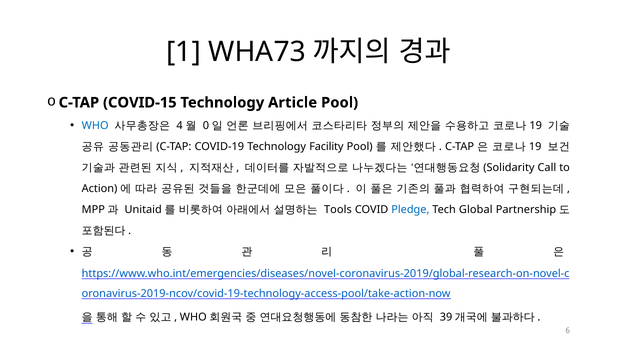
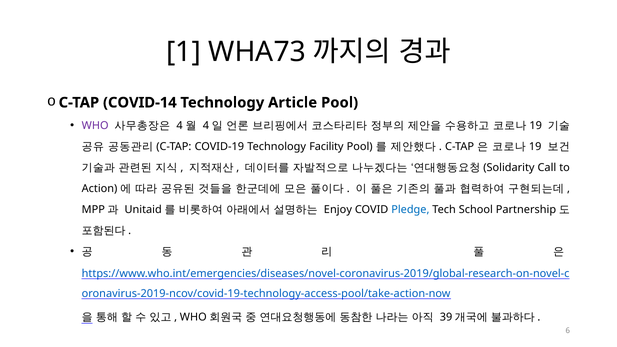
COVID-15: COVID-15 -> COVID-14
WHO colour: blue -> purple
0 at (206, 126): 0 -> 4
Tools: Tools -> Enjoy
Global: Global -> School
